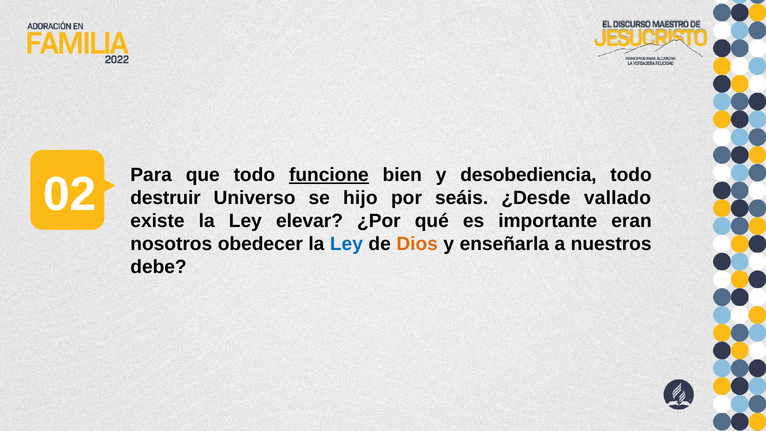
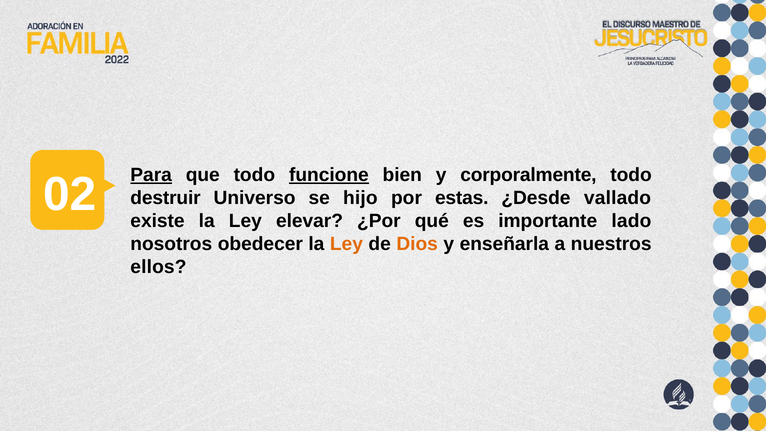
Para underline: none -> present
desobediencia: desobediencia -> corporalmente
seáis: seáis -> estas
eran: eran -> lado
Ley at (346, 244) colour: blue -> orange
debe: debe -> ellos
